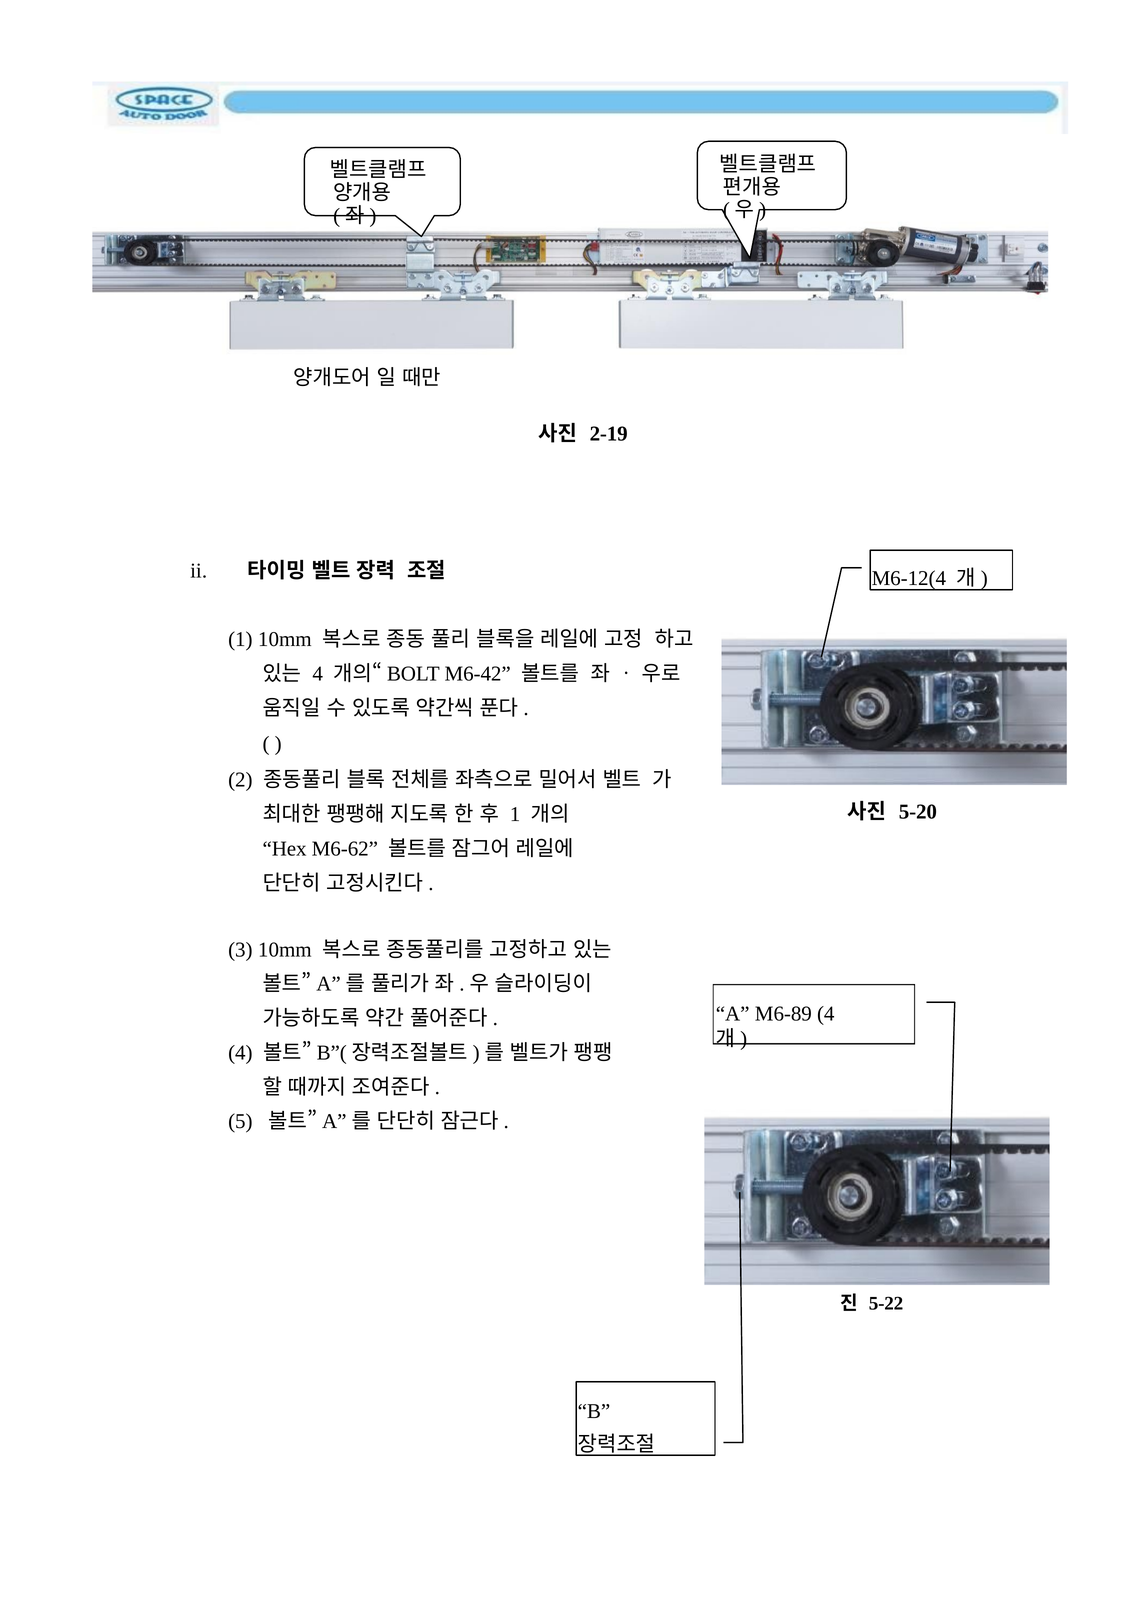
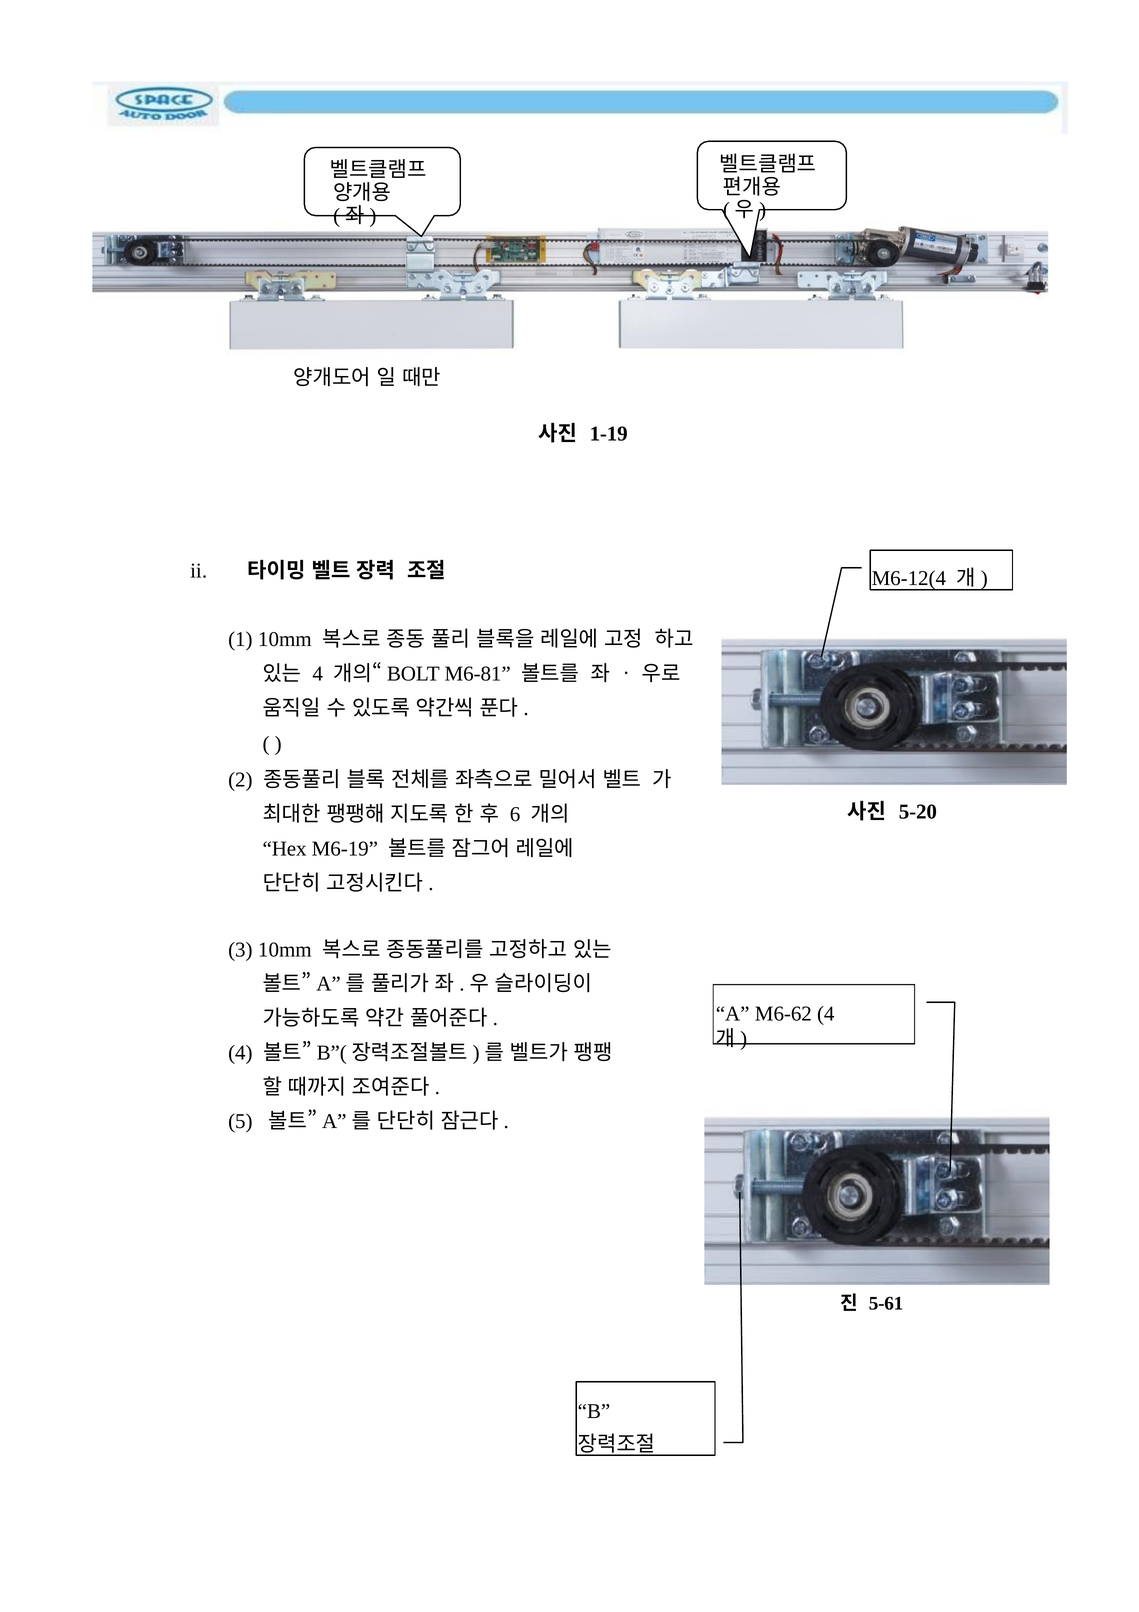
2-19: 2-19 -> 1-19
M6-42: M6-42 -> M6-81
1 at (515, 814): 1 -> 6
M6-62: M6-62 -> M6-19
M6-89: M6-89 -> M6-62
5-22: 5-22 -> 5-61
